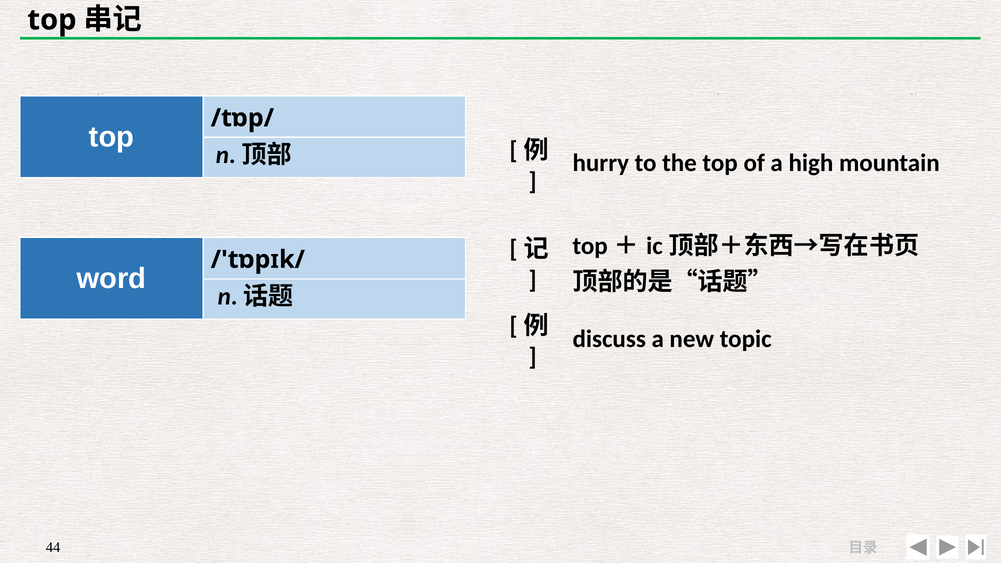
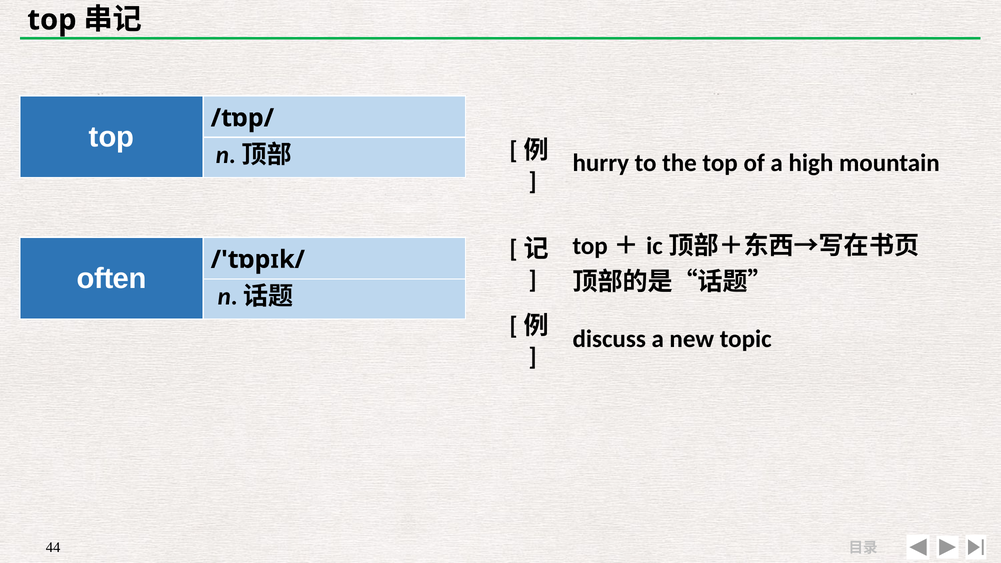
word: word -> often
